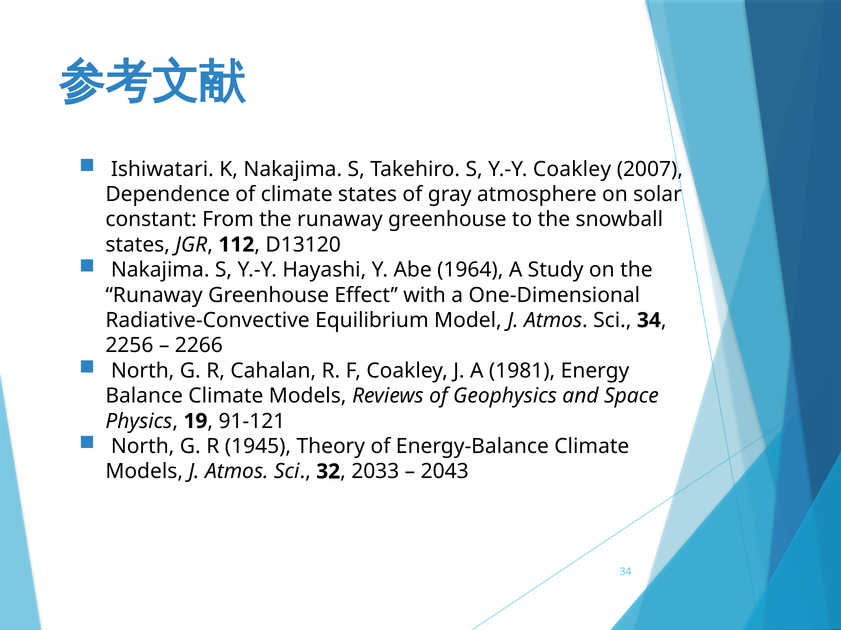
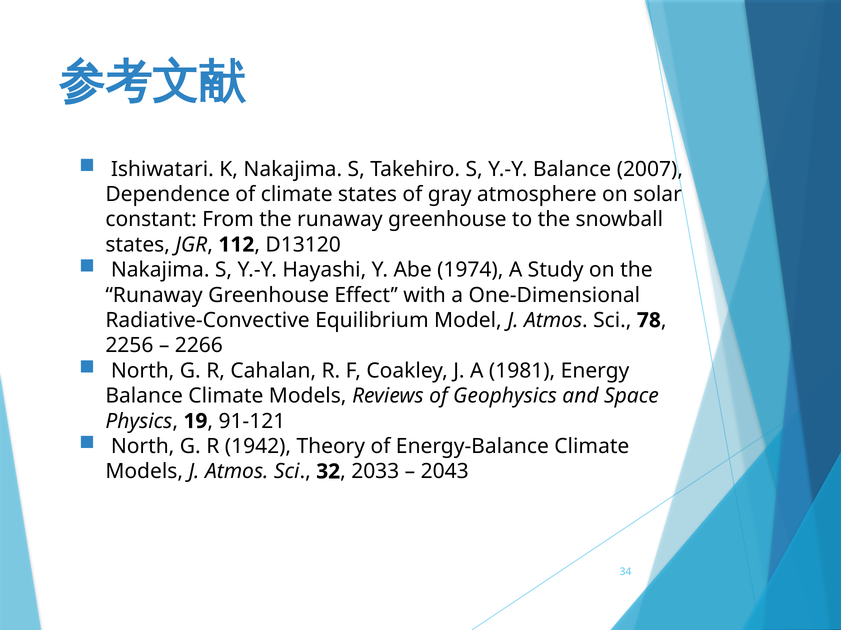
Y.-Y Coakley: Coakley -> Balance
1964: 1964 -> 1974
Sci 34: 34 -> 78
1945: 1945 -> 1942
